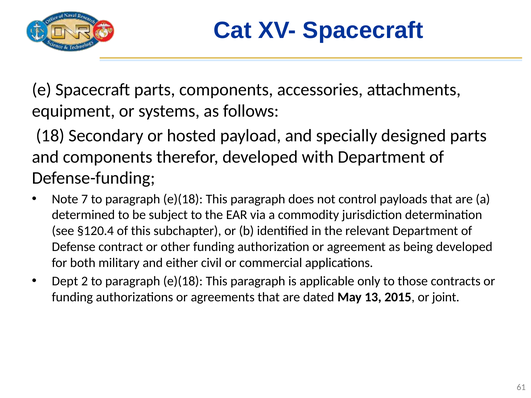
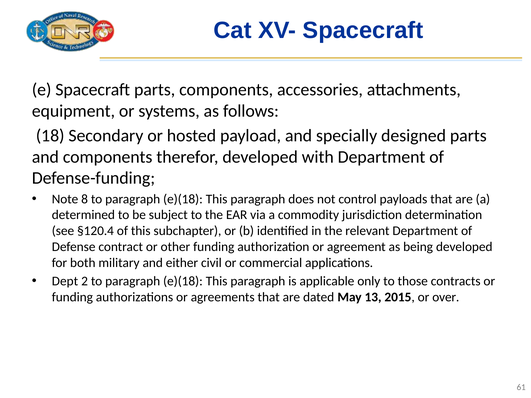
7: 7 -> 8
joint: joint -> over
